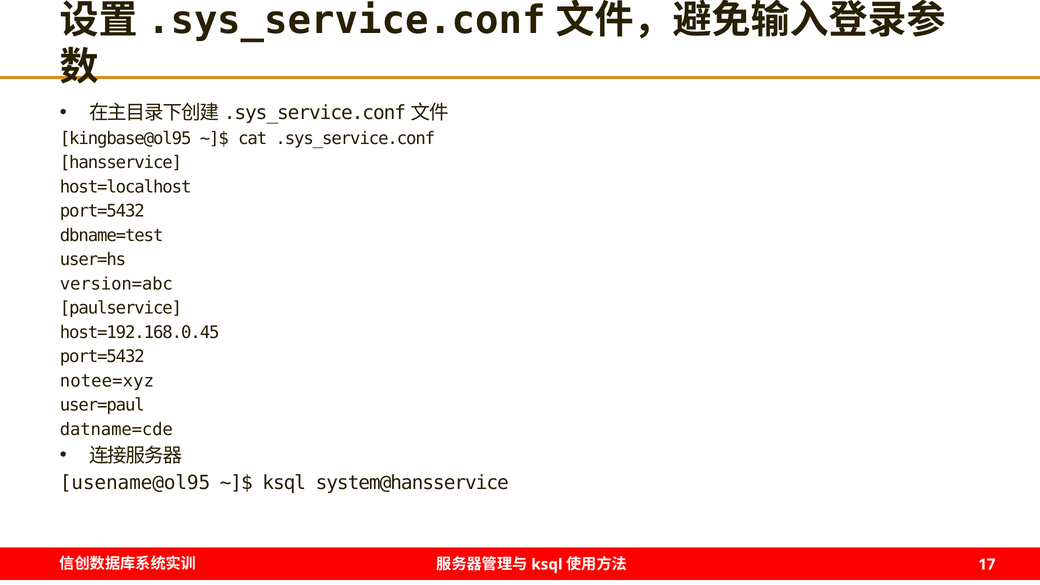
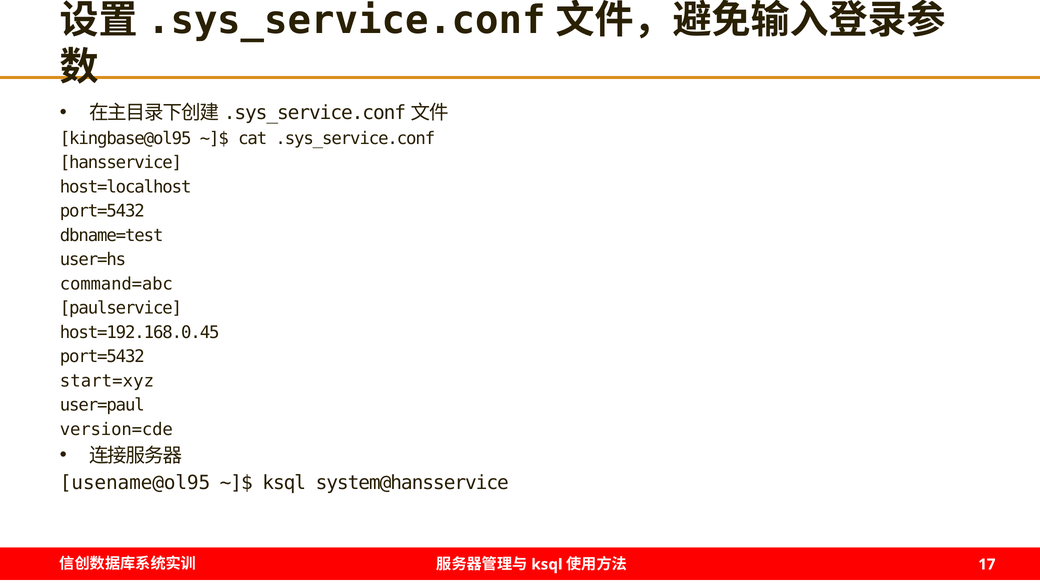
version=abc: version=abc -> command=abc
notee=xyz: notee=xyz -> start=xyz
datname=cde: datname=cde -> version=cde
